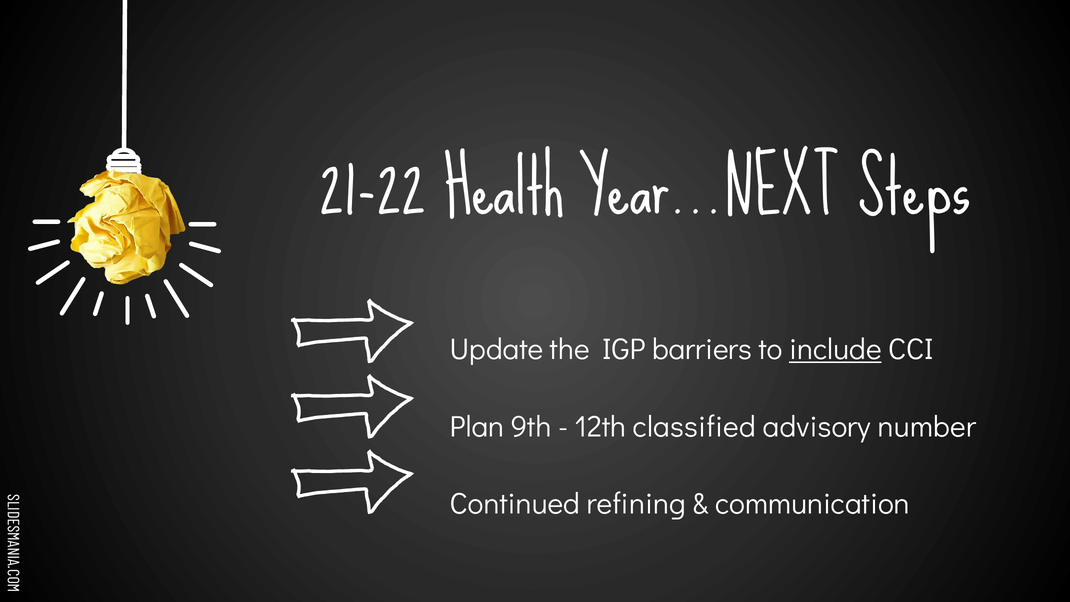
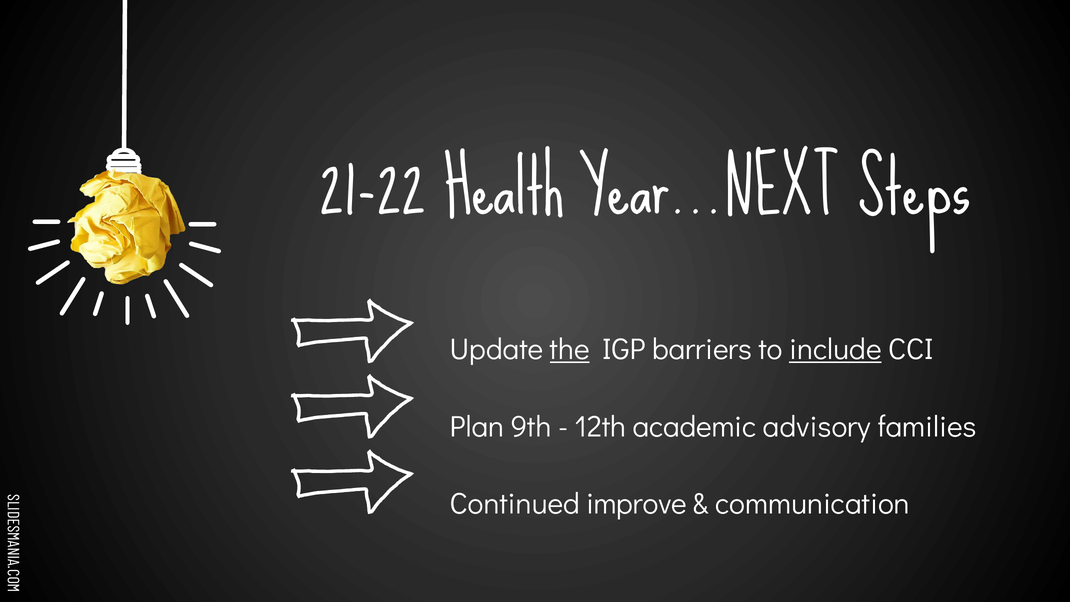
the underline: none -> present
classified: classified -> academic
number: number -> families
refining: refining -> improve
